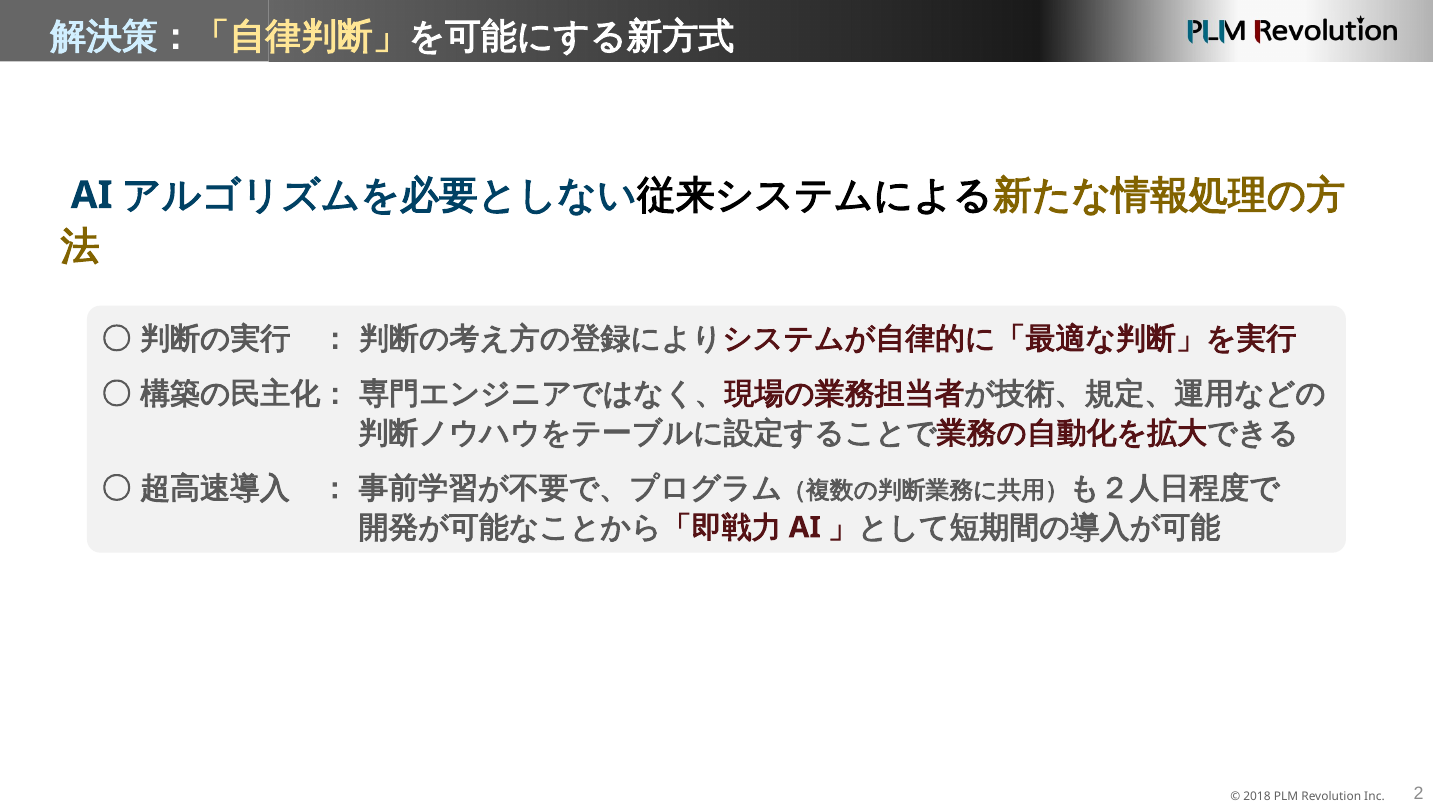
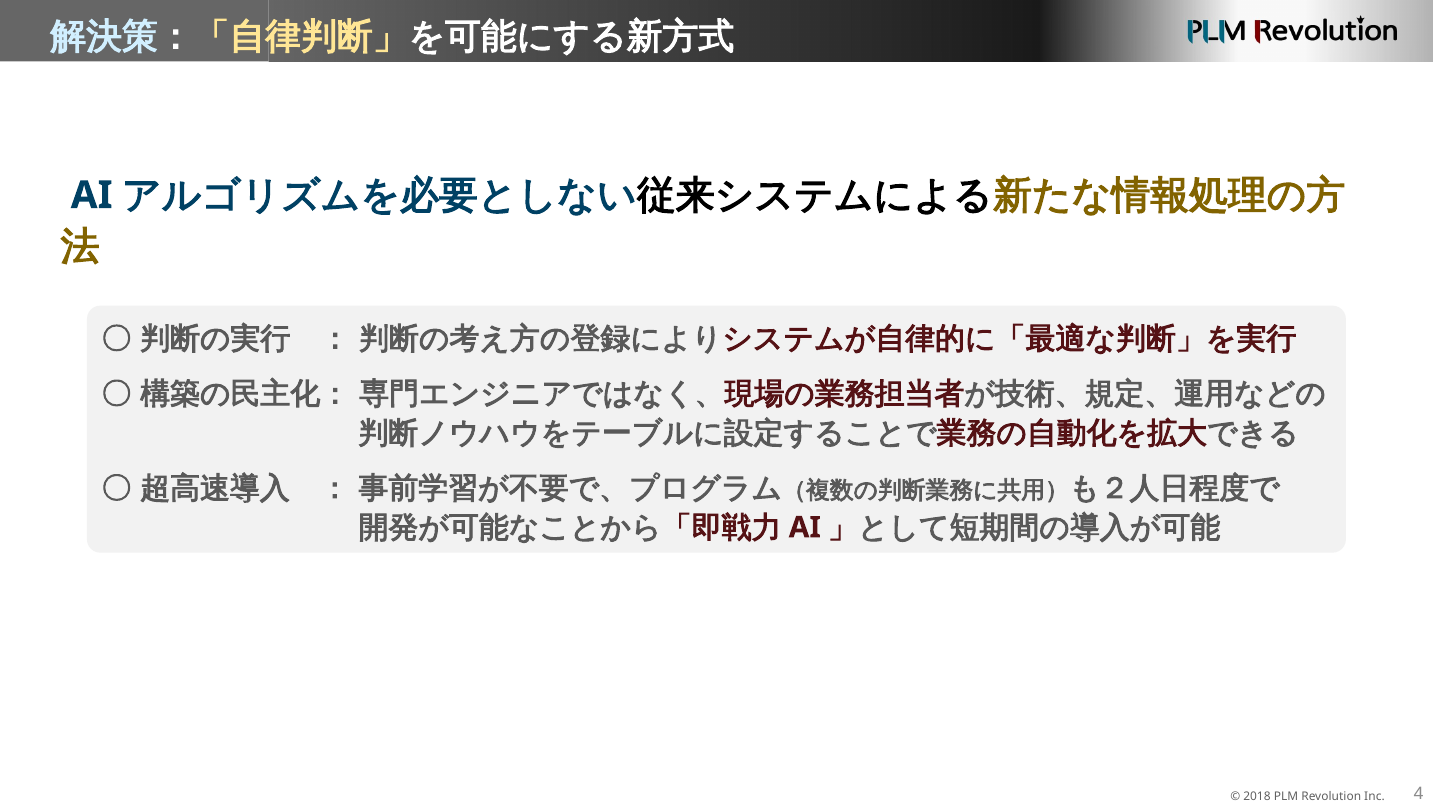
2: 2 -> 4
